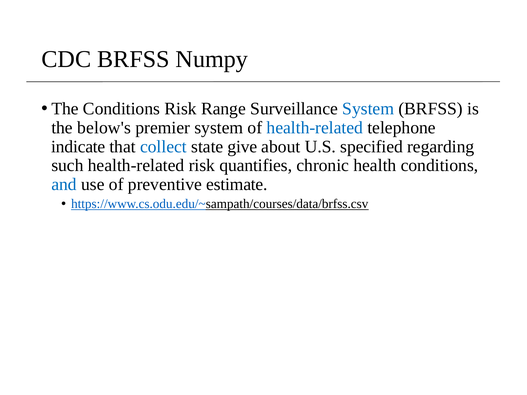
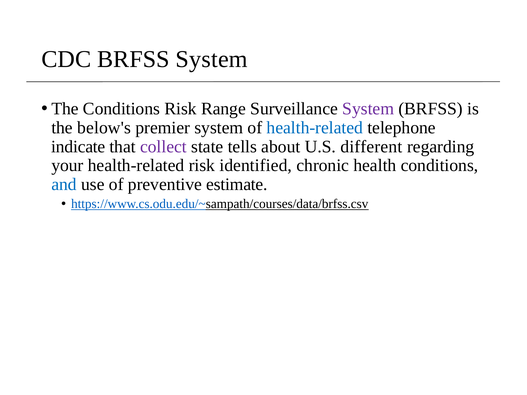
BRFSS Numpy: Numpy -> System
System at (368, 109) colour: blue -> purple
collect colour: blue -> purple
give: give -> tells
specified: specified -> different
such: such -> your
quantifies: quantifies -> identified
